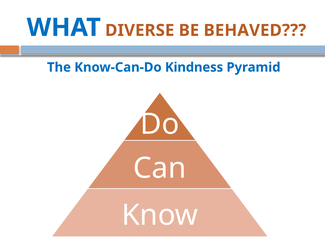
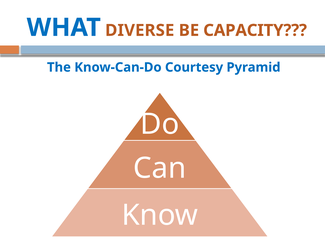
BEHAVED: BEHAVED -> CAPACITY
Kindness: Kindness -> Courtesy
